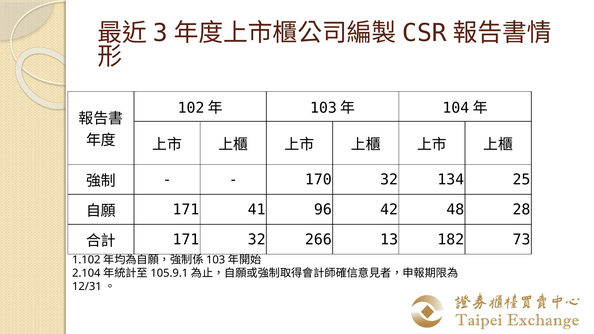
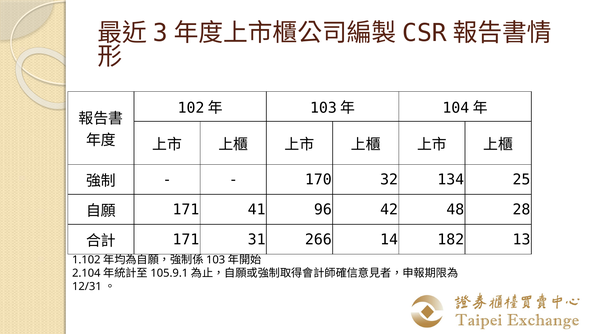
171 32: 32 -> 31
13: 13 -> 14
73: 73 -> 13
